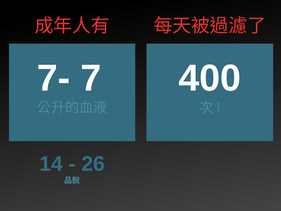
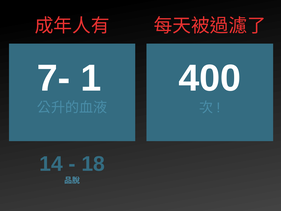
7: 7 -> 1
26: 26 -> 18
